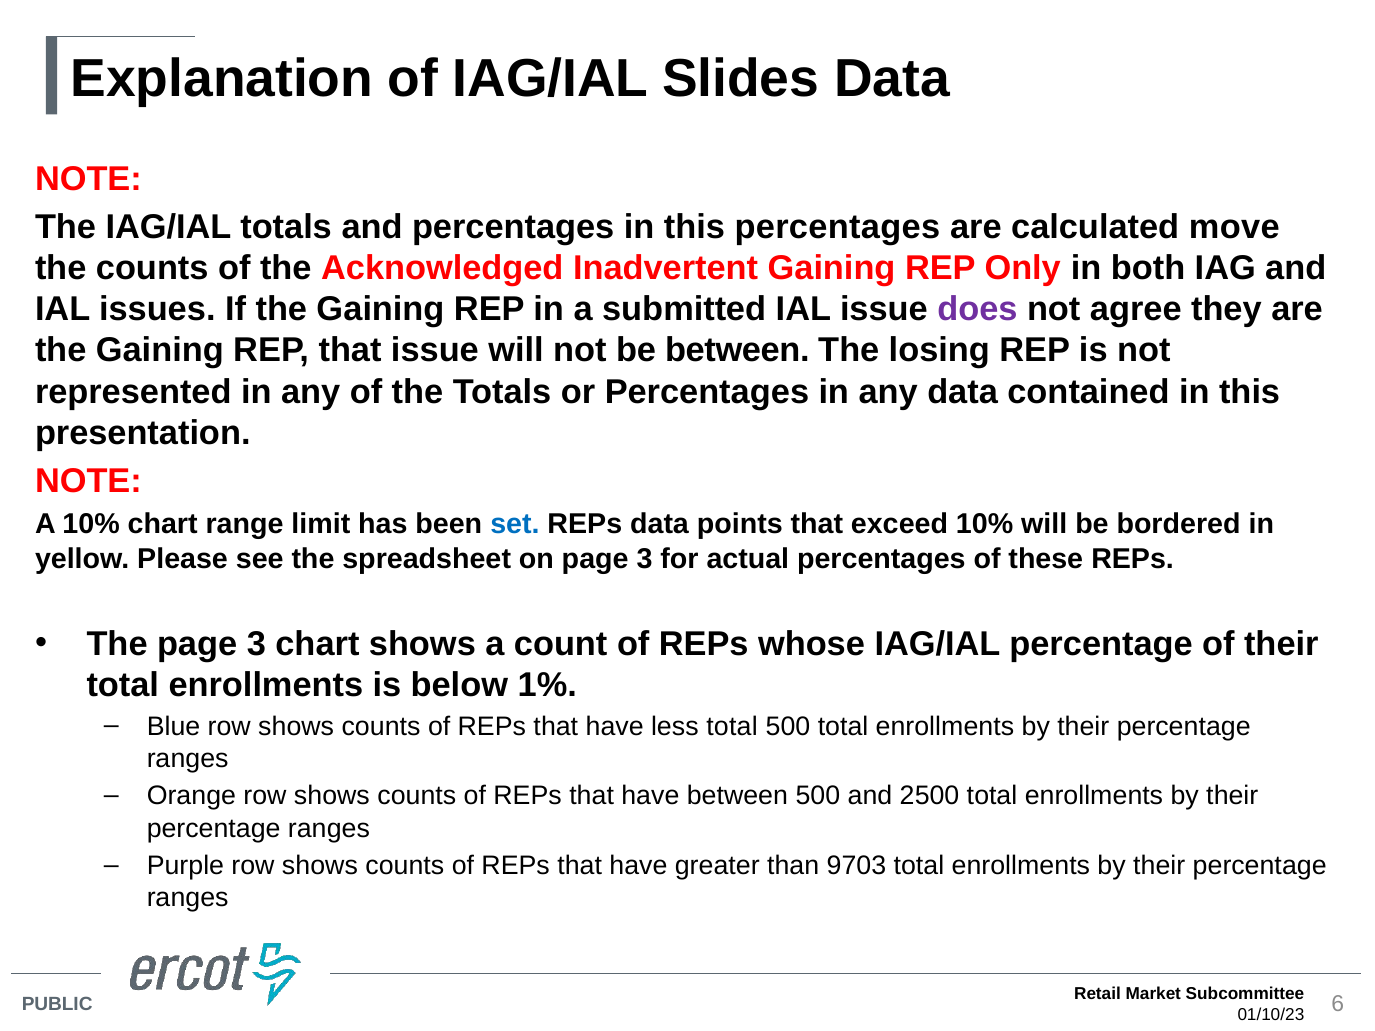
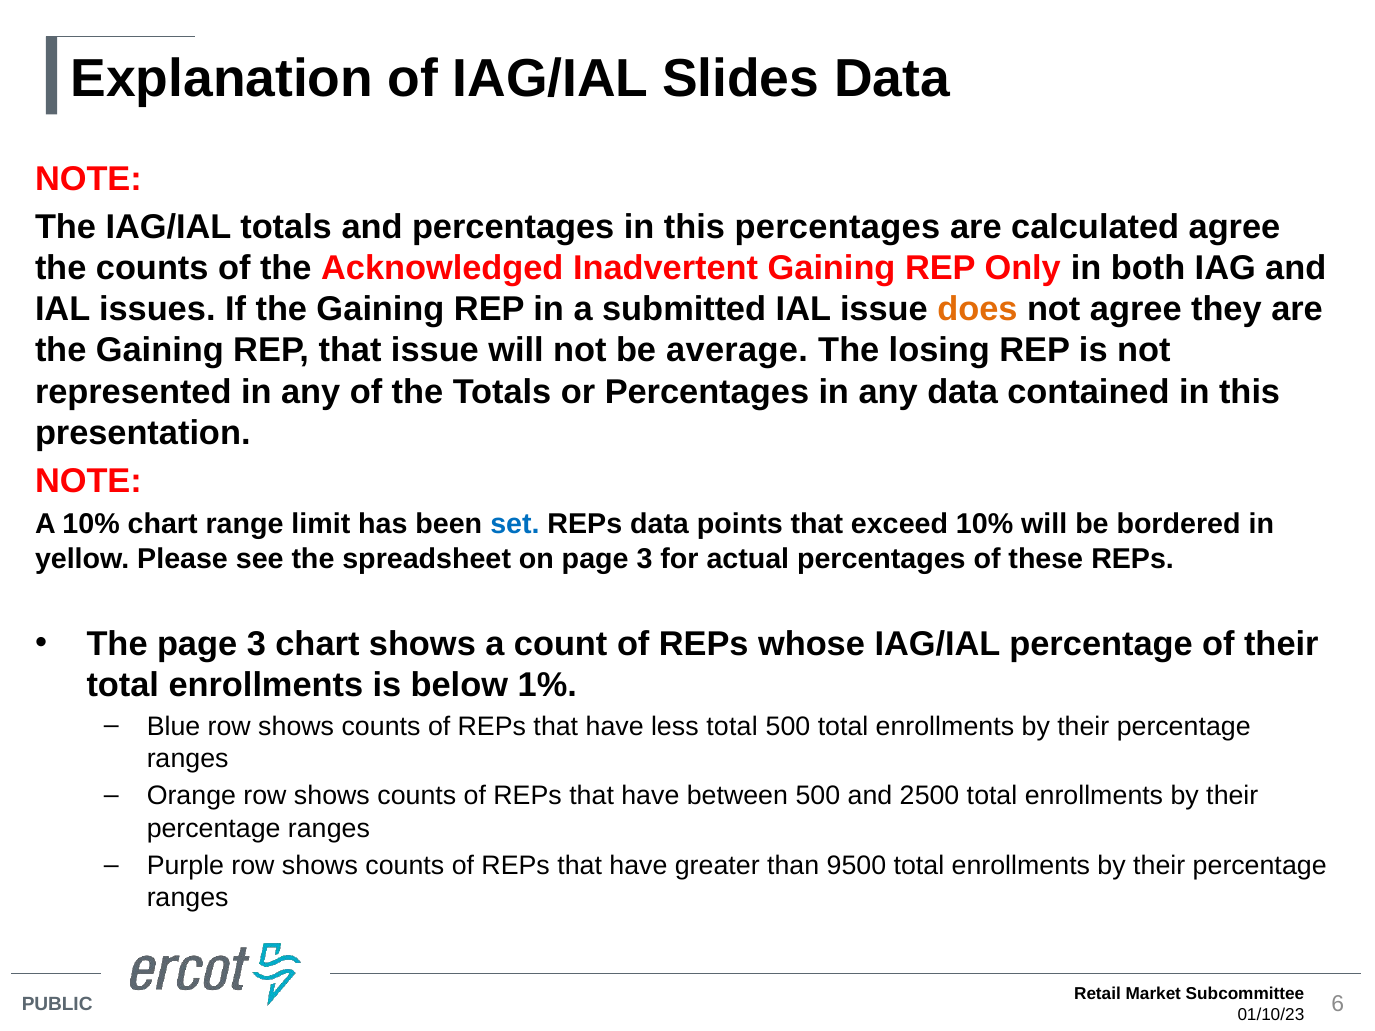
calculated move: move -> agree
does colour: purple -> orange
be between: between -> average
9703: 9703 -> 9500
